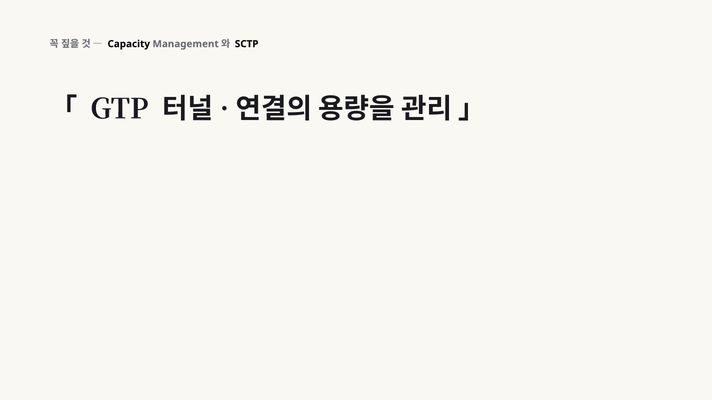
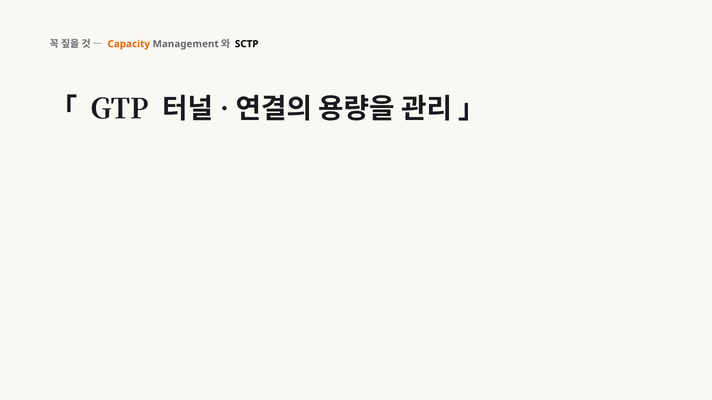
Capacity colour: black -> orange
